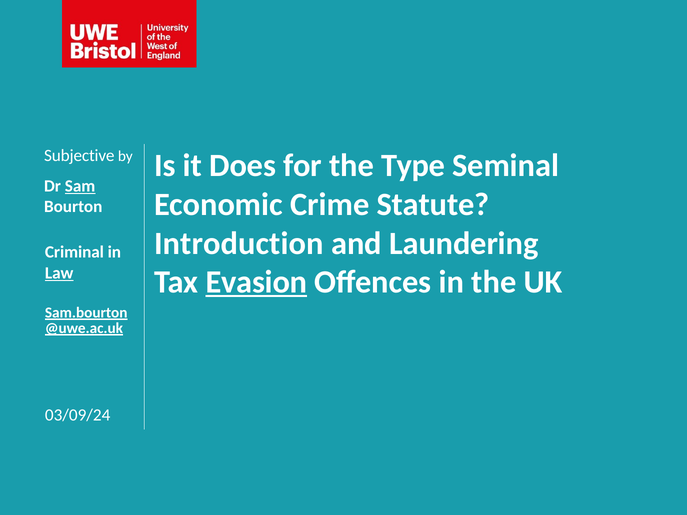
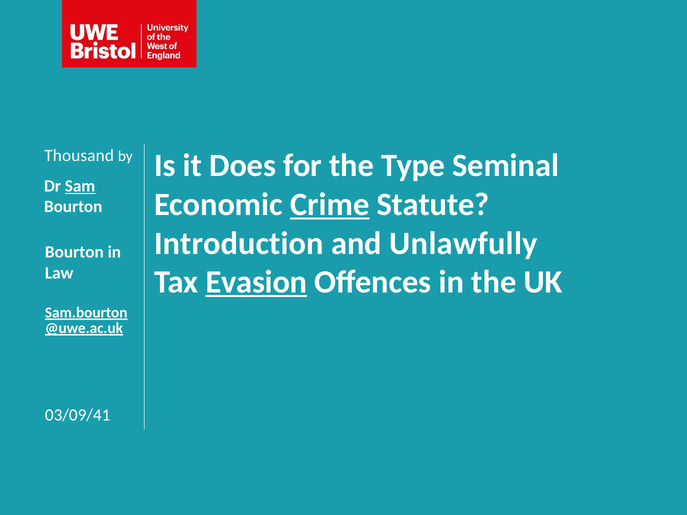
Subjective: Subjective -> Thousand
Crime underline: none -> present
Laundering: Laundering -> Unlawfully
Criminal at (74, 252): Criminal -> Bourton
Law underline: present -> none
03/09/24: 03/09/24 -> 03/09/41
